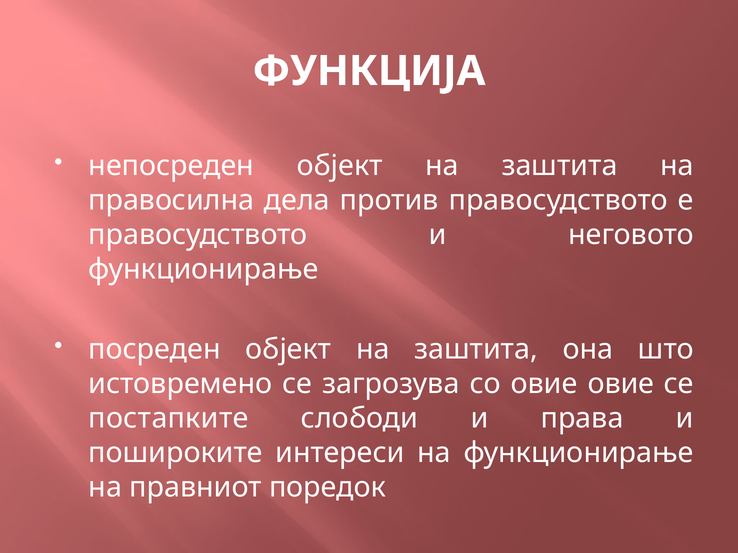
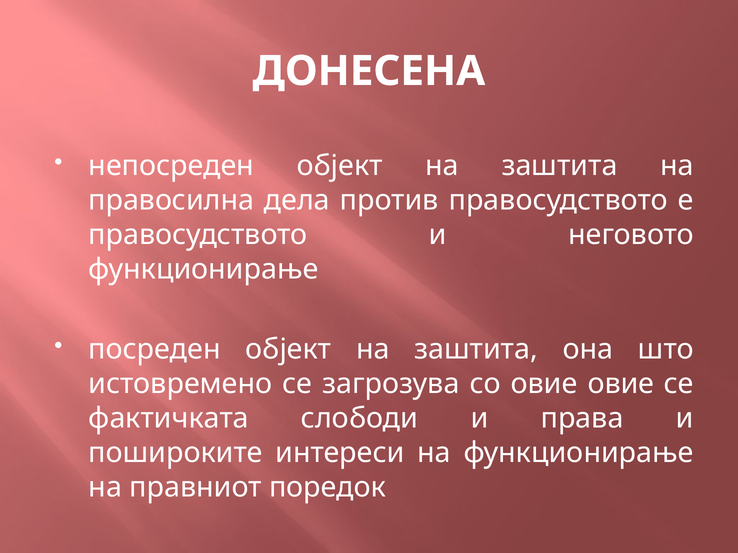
ФУНКЦИЈА: ФУНКЦИЈА -> ДОНЕСЕНА
постапките: постапките -> фактичката
